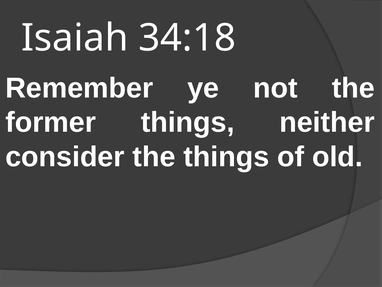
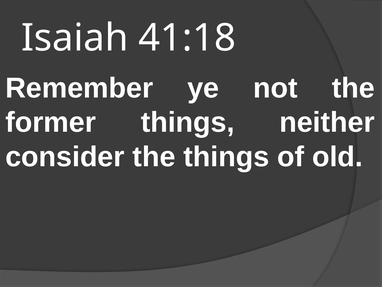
34:18: 34:18 -> 41:18
